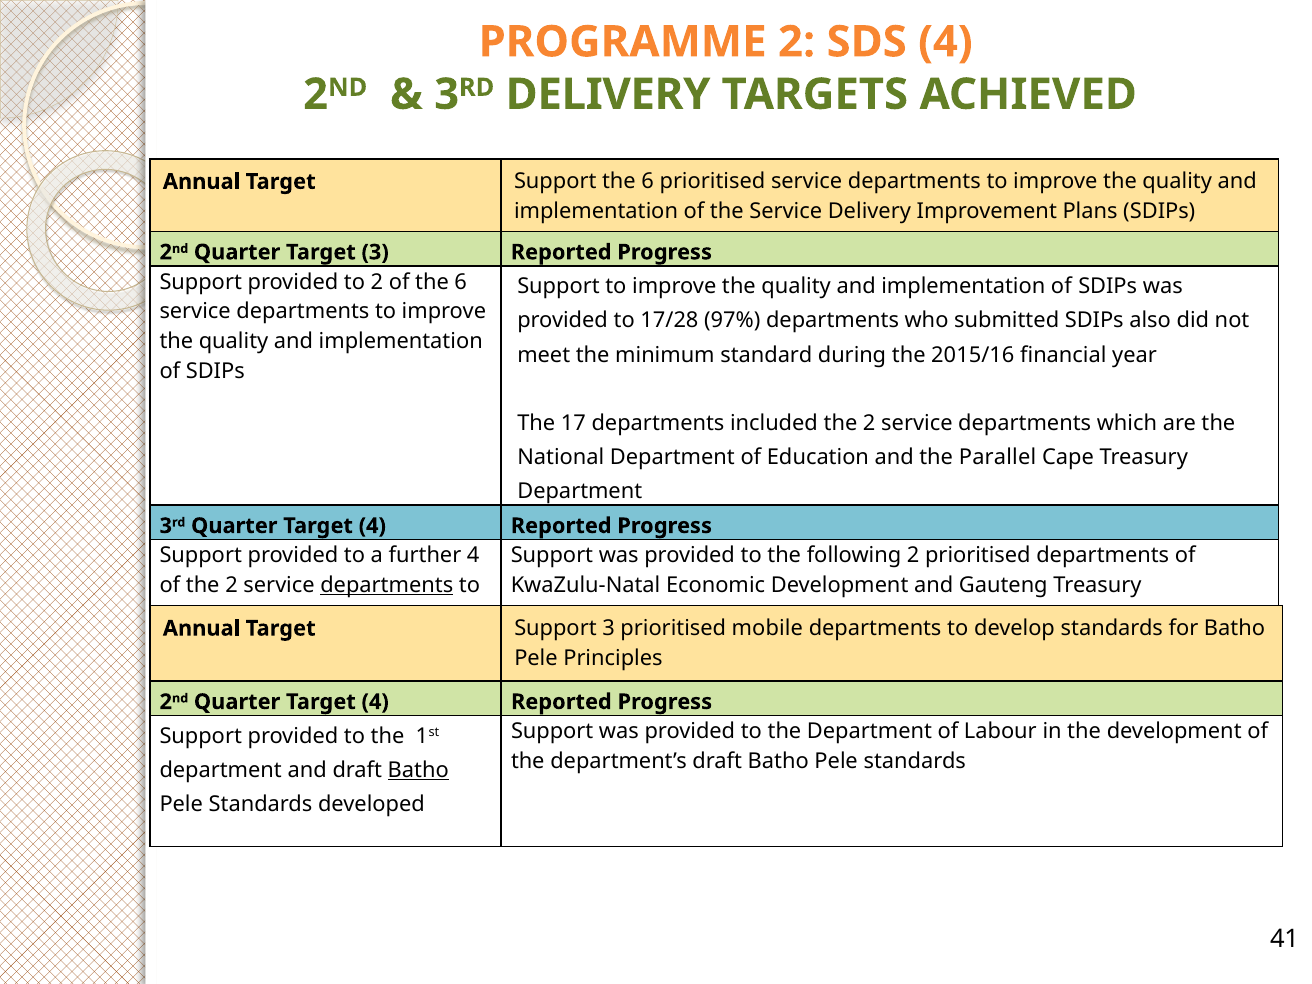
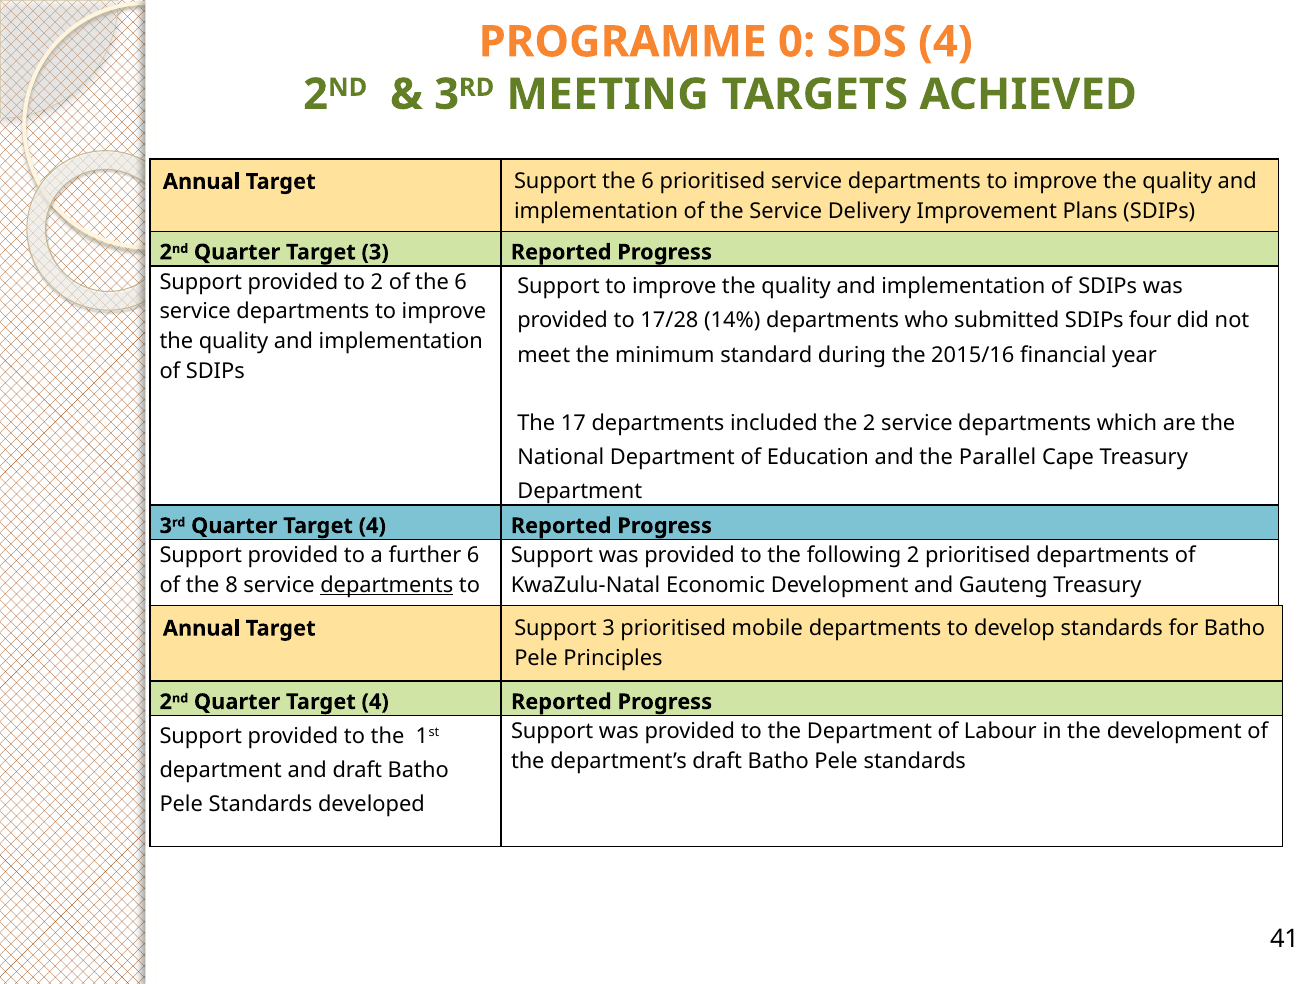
PROGRAMME 2: 2 -> 0
DELIVERY at (608, 94): DELIVERY -> MEETING
97%: 97% -> 14%
also: also -> four
further 4: 4 -> 6
of the 2: 2 -> 8
Batho at (418, 770) underline: present -> none
